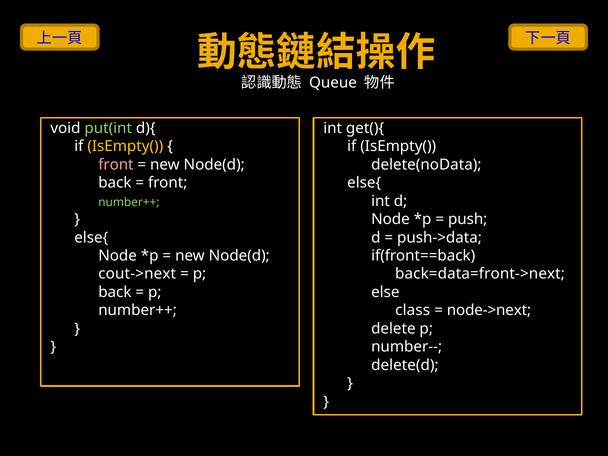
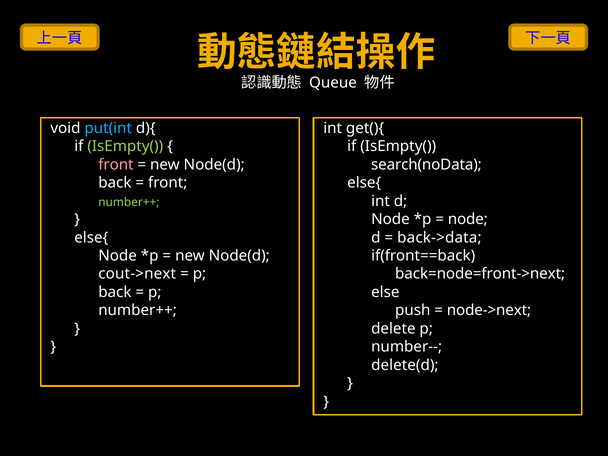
put(int colour: light green -> light blue
IsEmpty( at (125, 146) colour: yellow -> light green
delete(noData: delete(noData -> search(noData
push at (468, 219): push -> node
push->data: push->data -> back->data
back=data=front->next: back=data=front->next -> back=node=front->next
class: class -> push
